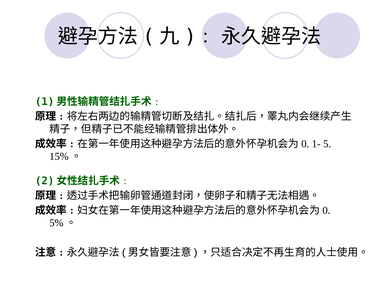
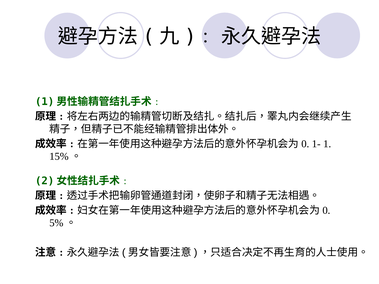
5: 5 -> 1
